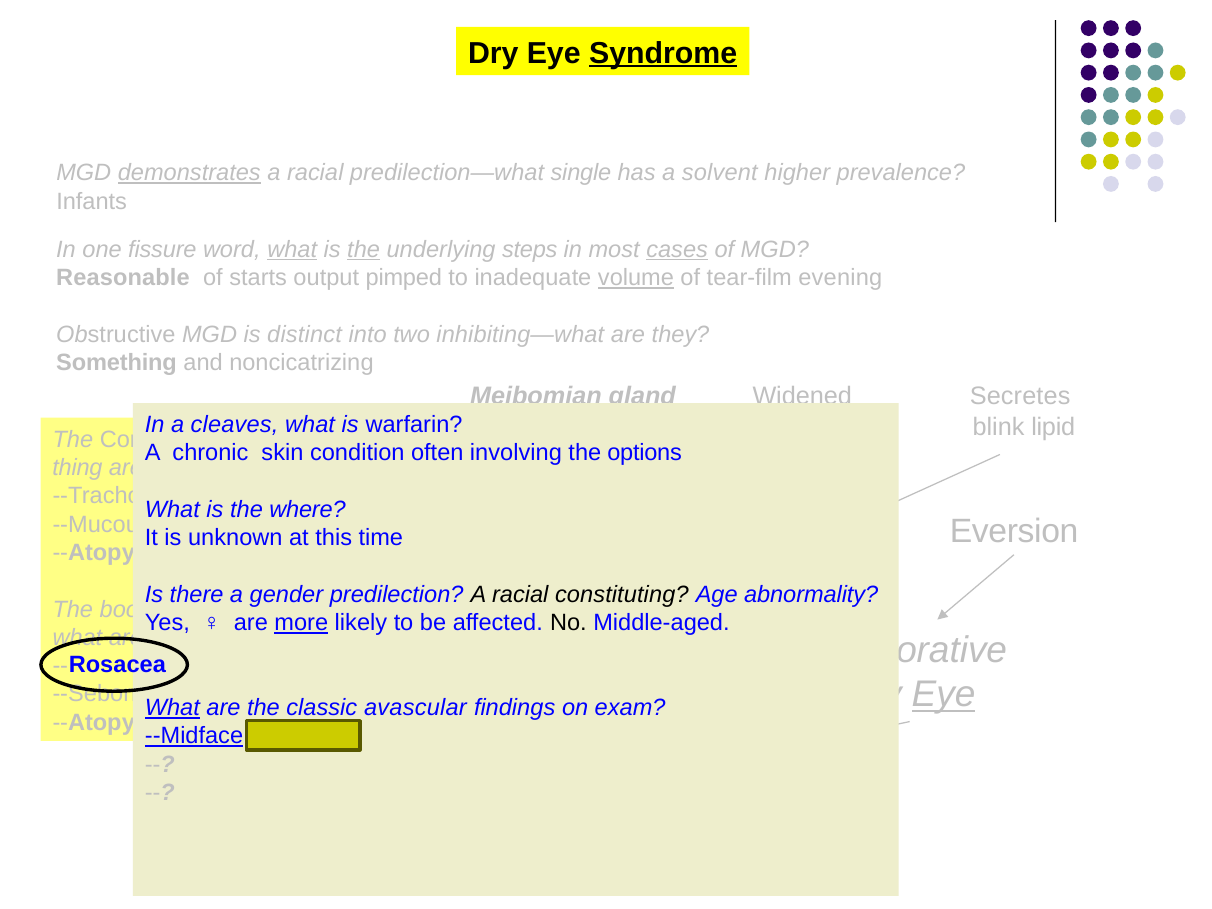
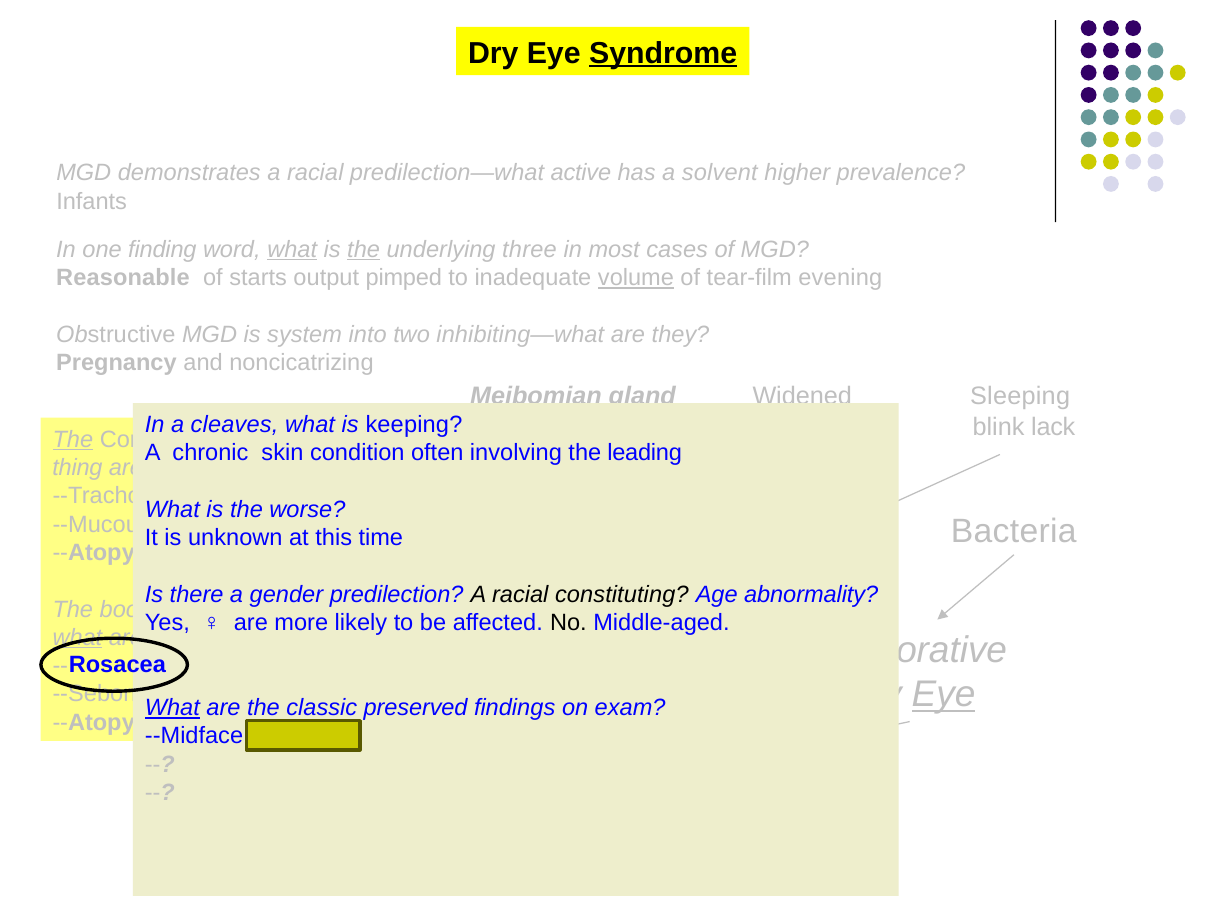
demonstrates underline: present -> none
single: single -> active
one fissure: fissure -> finding
underlying steps: steps -> three
cases underline: present -> none
distinct: distinct -> system
Something: Something -> Pregnancy
Secretes: Secretes -> Sleeping
warfarin: warfarin -> keeping
lipid: lipid -> lack
The at (73, 439) underline: none -> present
options: options -> leading
where: where -> worse
Eversion: Eversion -> Bacteria
more underline: present -> none
what at (77, 638) underline: none -> present
avascular: avascular -> preserved
--Midface underline: present -> none
